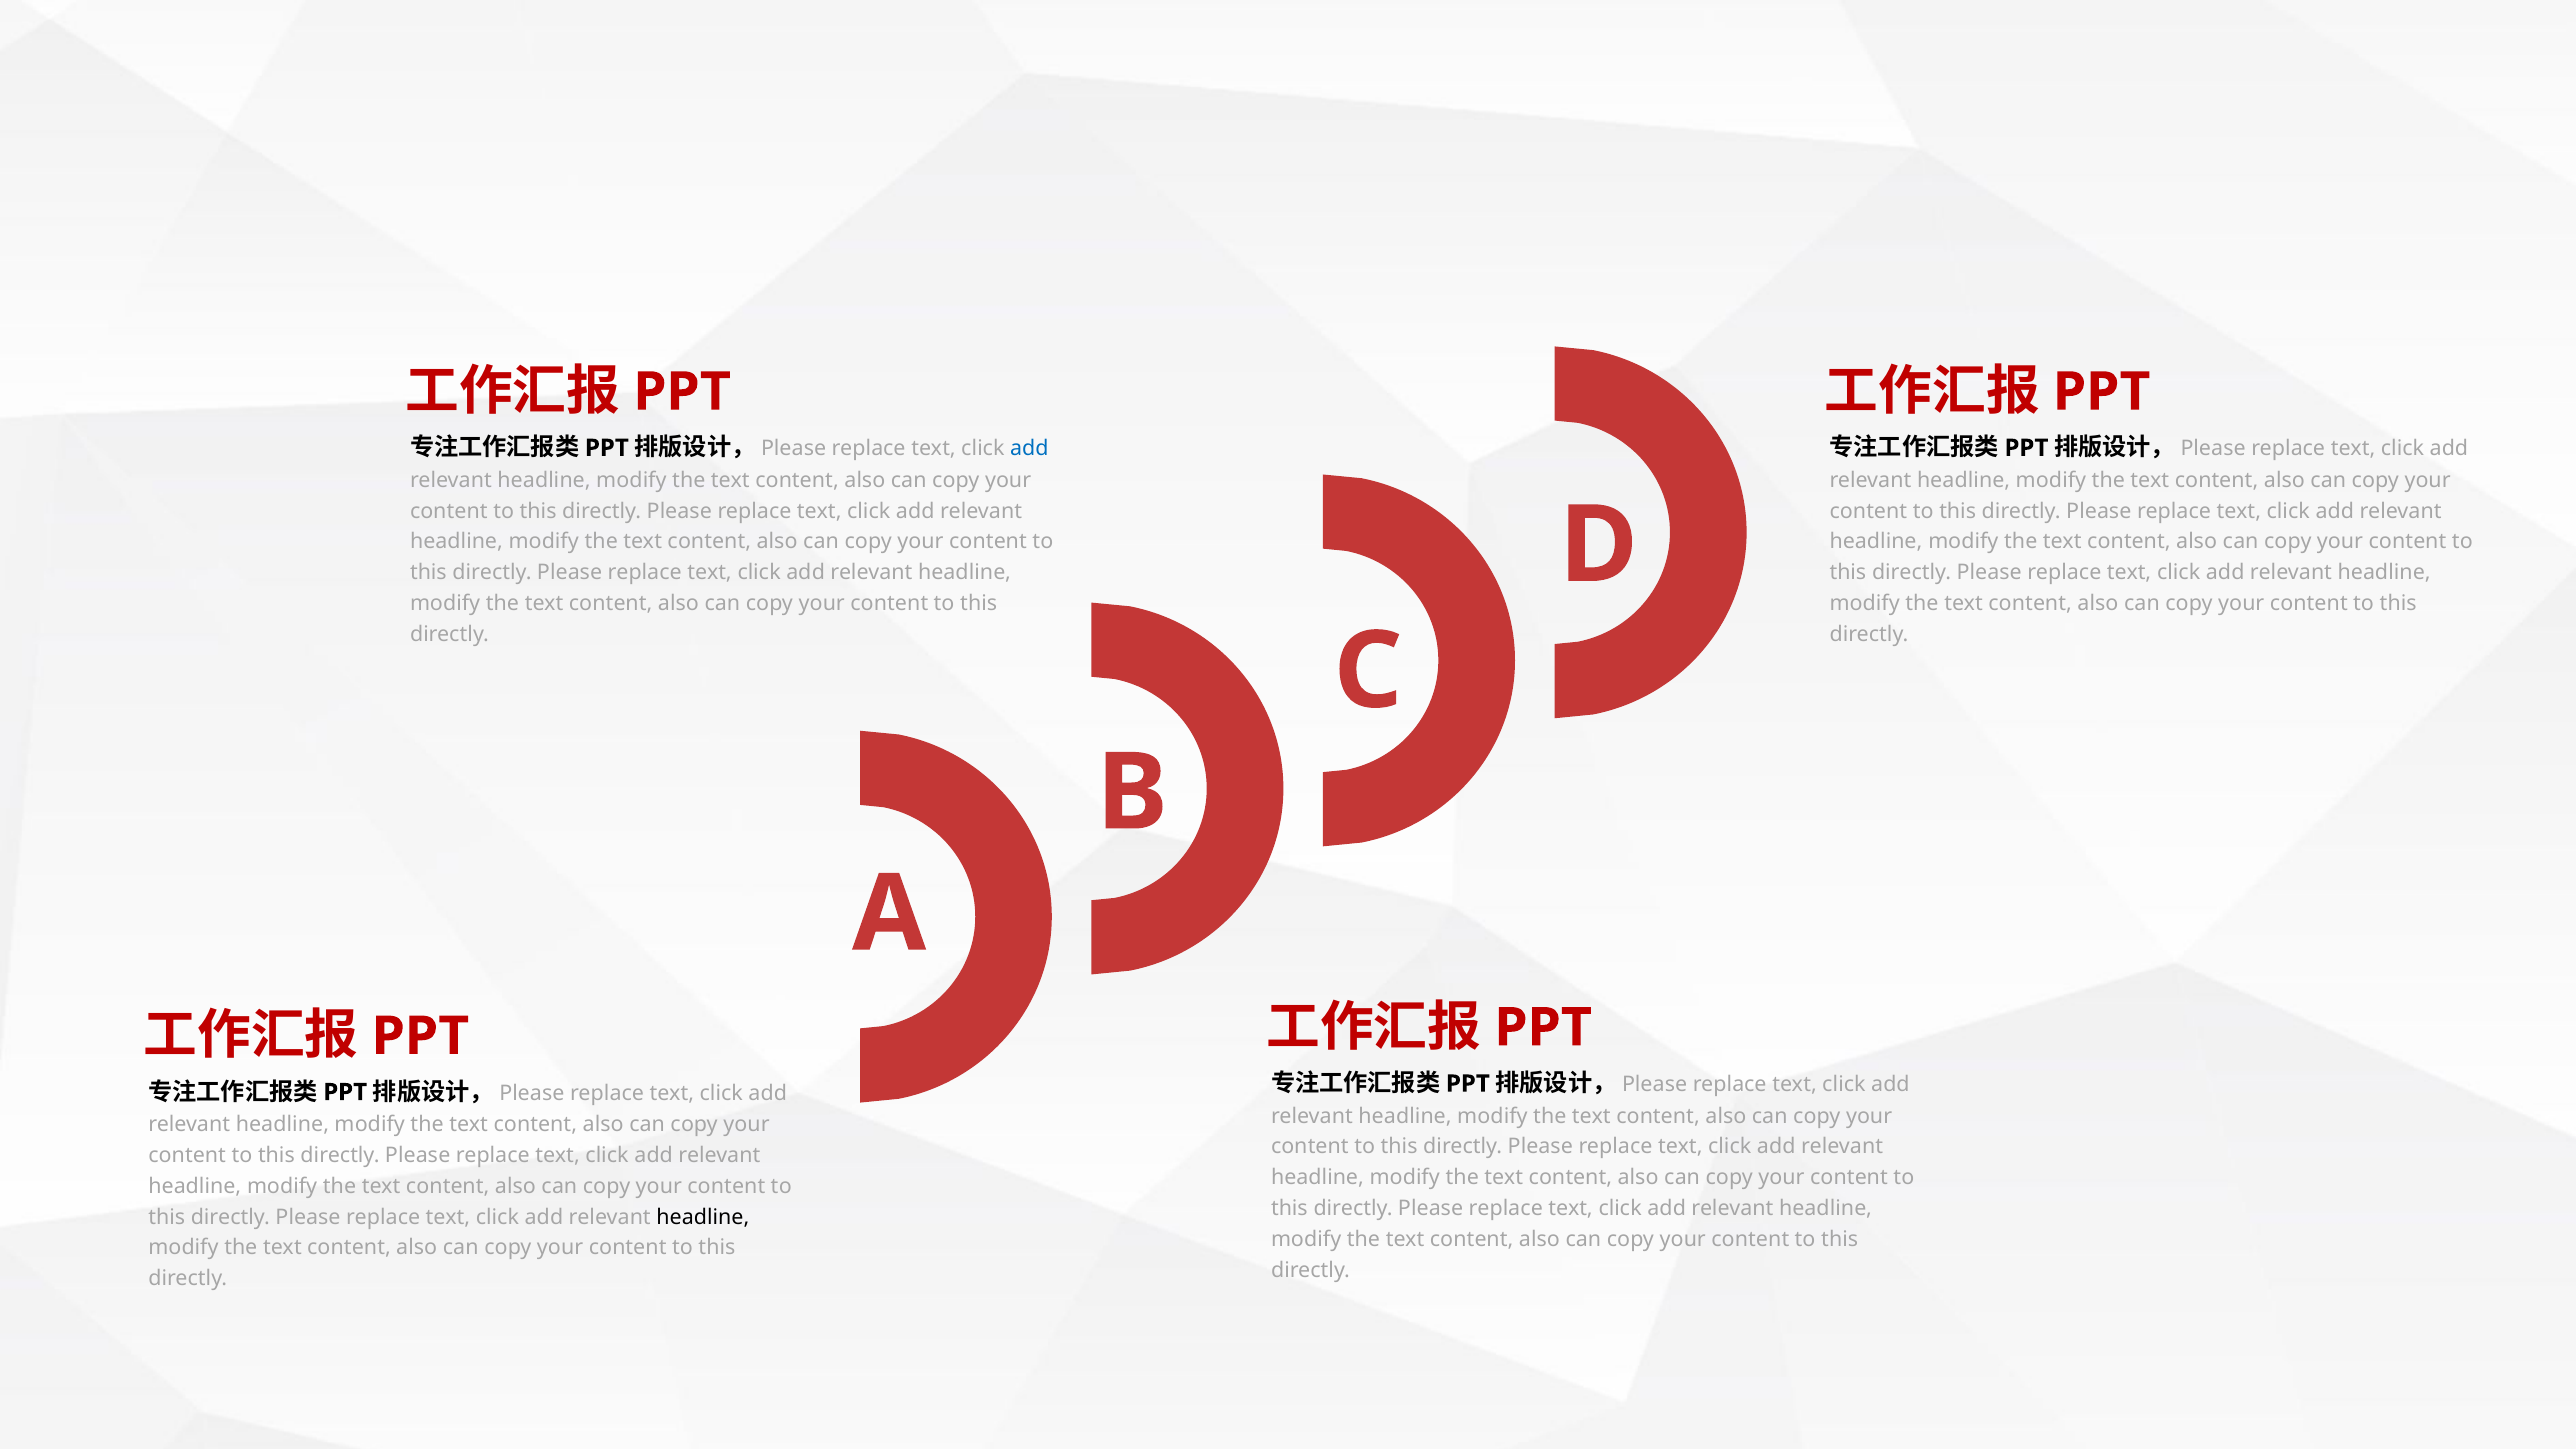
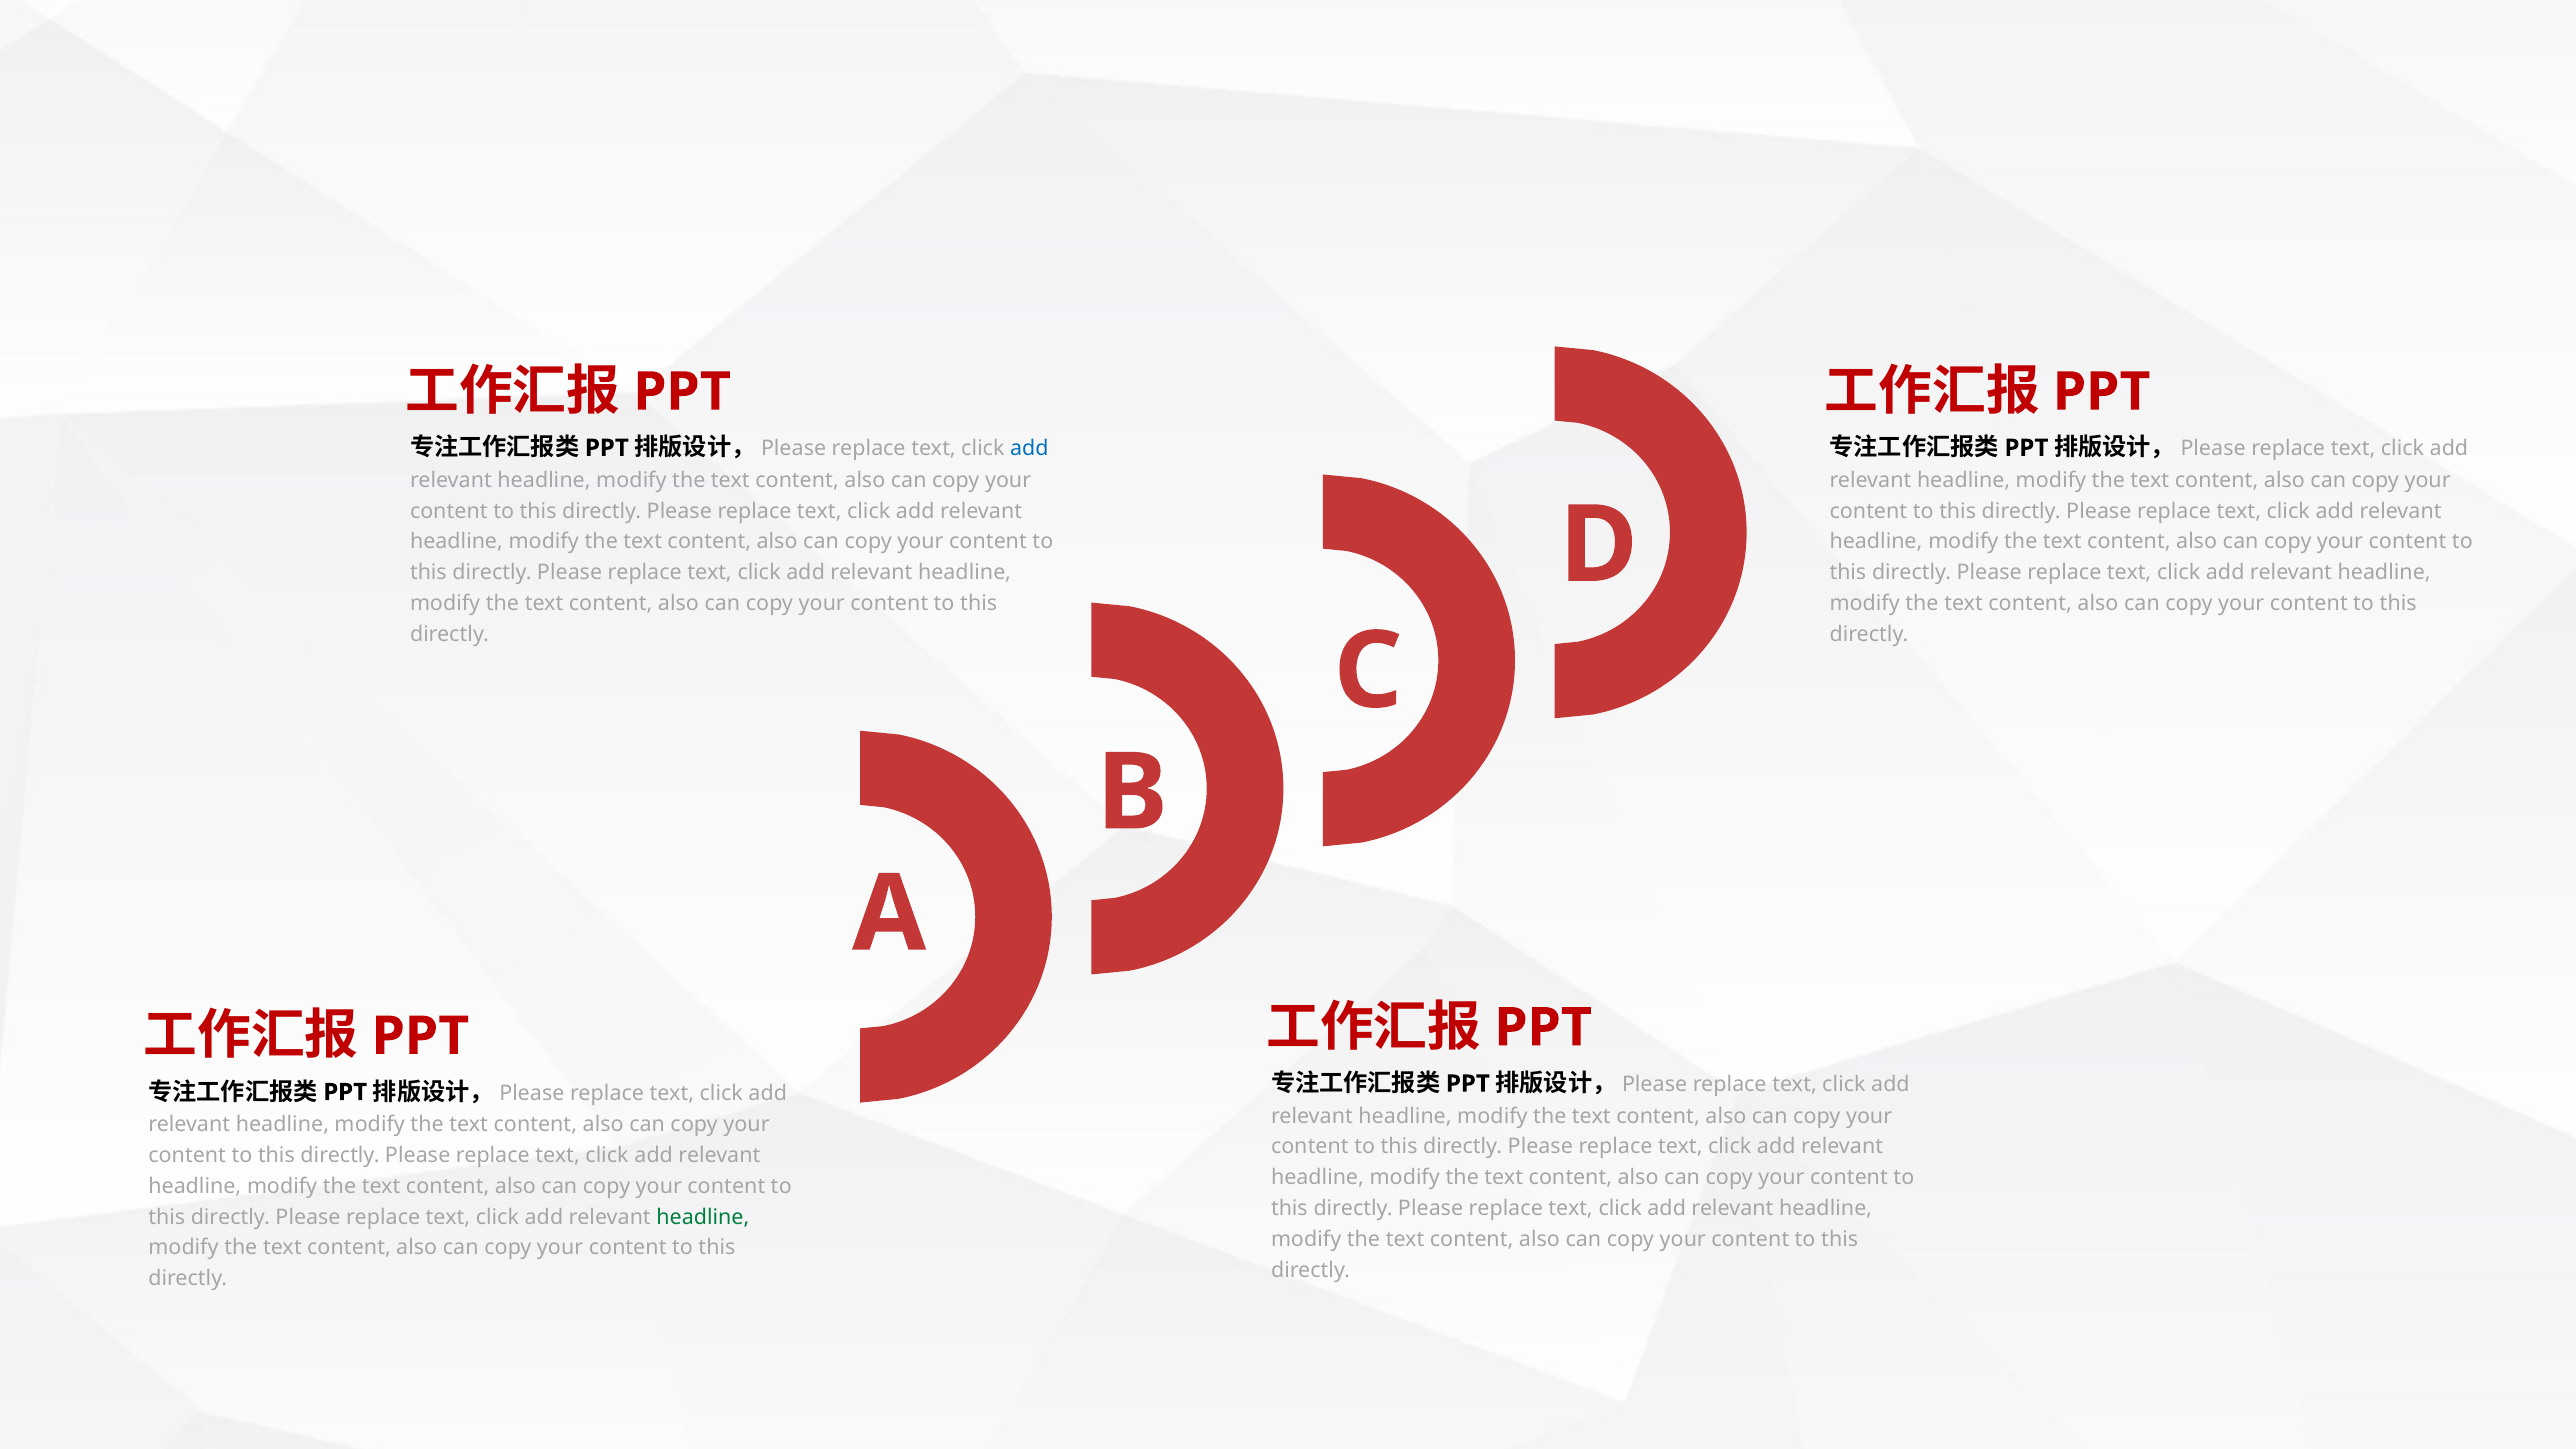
headline at (703, 1217) colour: black -> green
